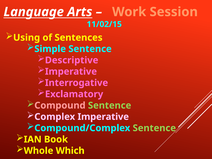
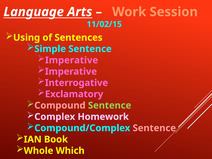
Descriptive at (72, 60): Descriptive -> Imperative
Complex Imperative: Imperative -> Homework
Sentence at (154, 128) colour: light green -> pink
